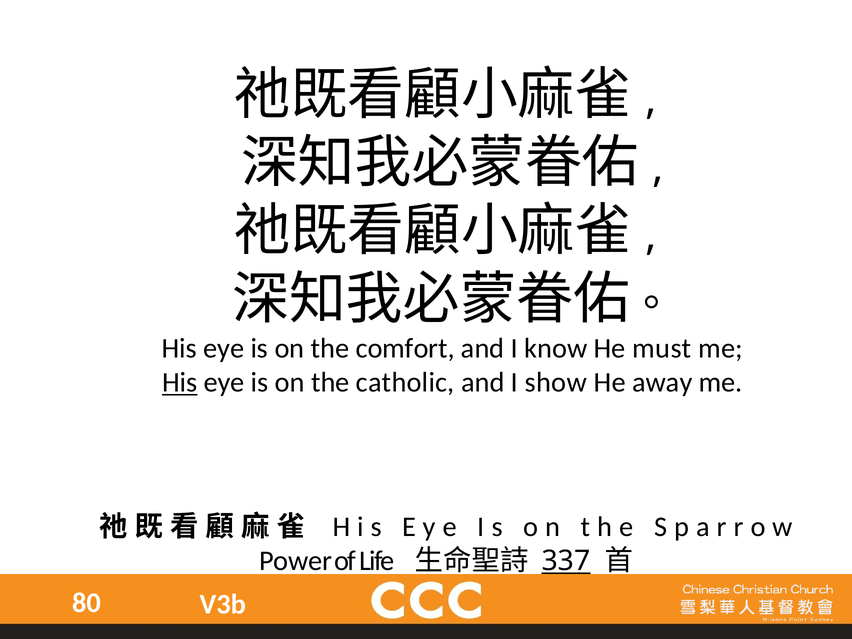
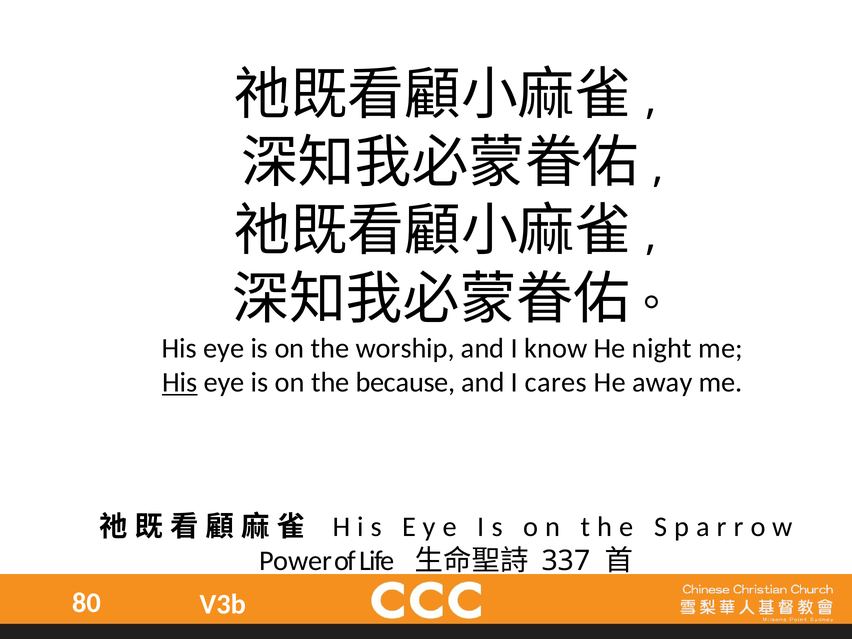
comfort: comfort -> worship
must: must -> night
catholic: catholic -> because
show: show -> cares
337 underline: present -> none
